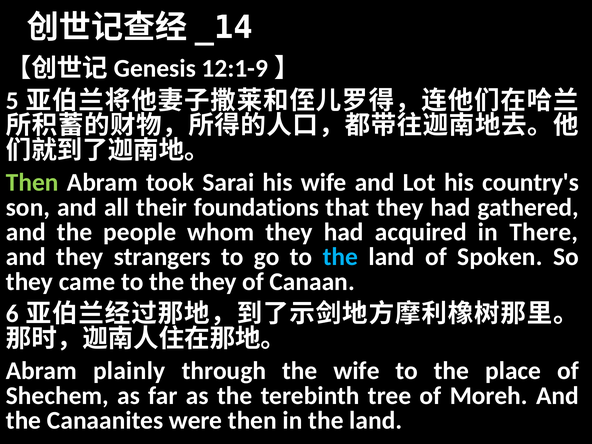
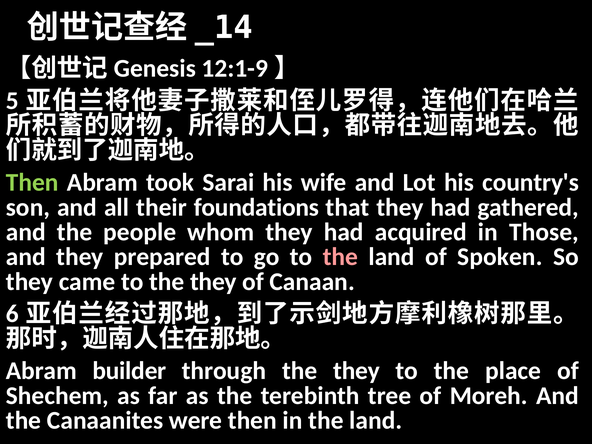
There: There -> Those
strangers: strangers -> prepared
the at (340, 257) colour: light blue -> pink
plainly: plainly -> builder
through the wife: wife -> they
